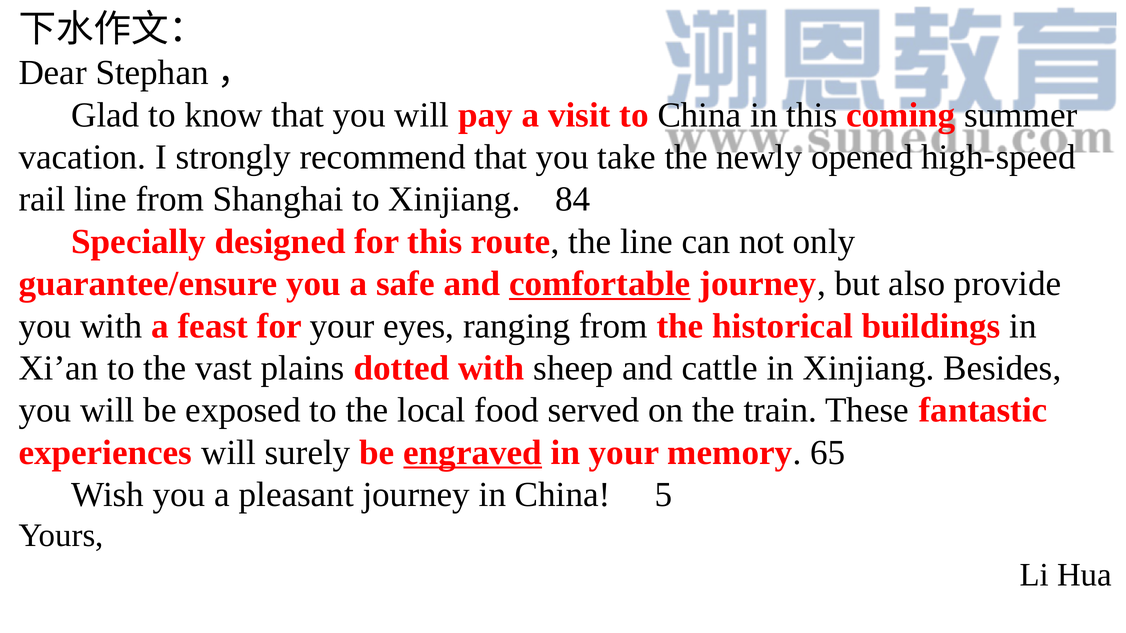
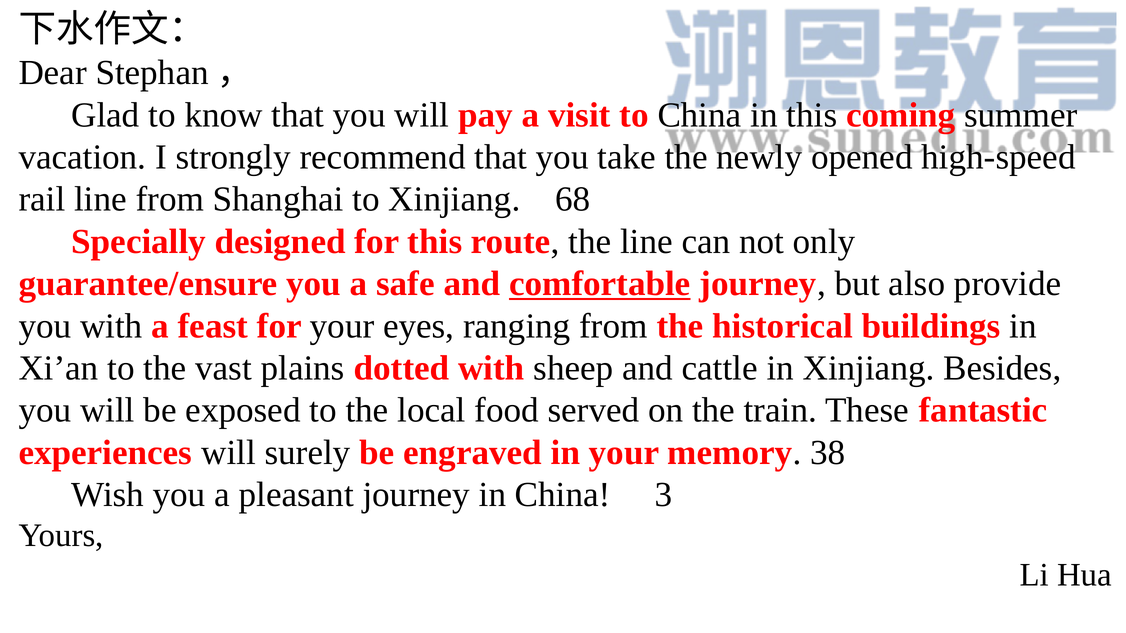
84: 84 -> 68
engraved underline: present -> none
65: 65 -> 38
5: 5 -> 3
